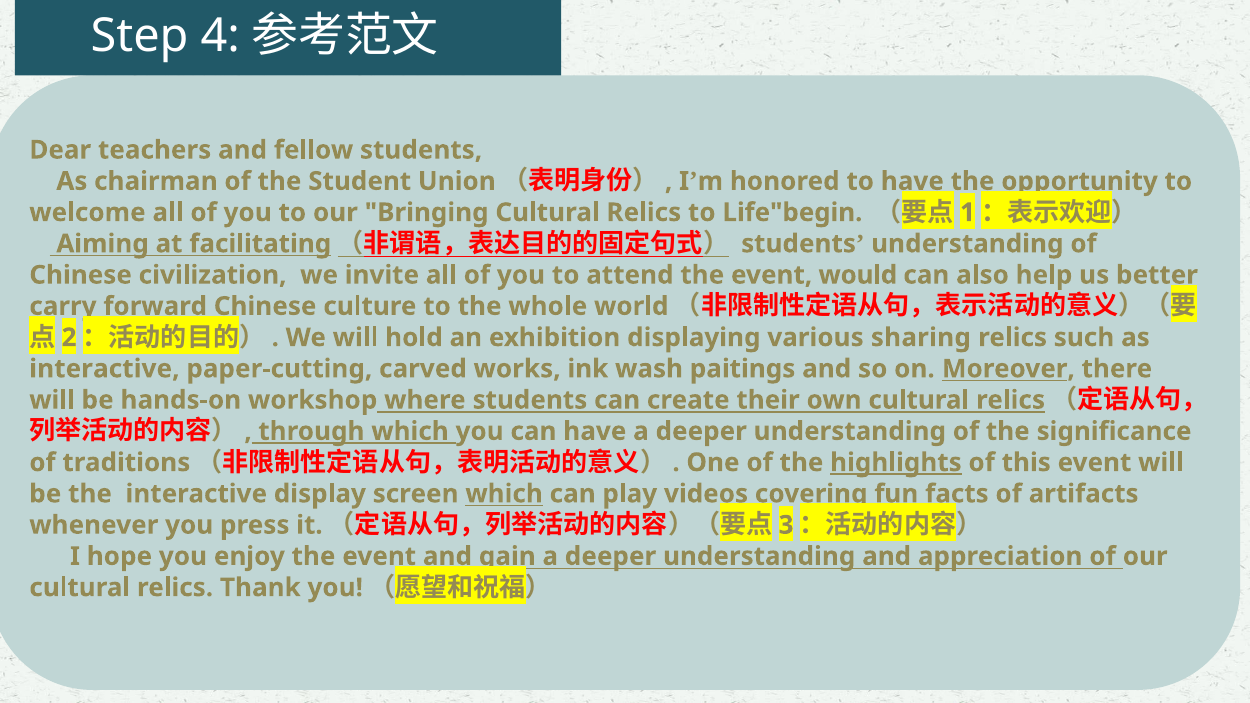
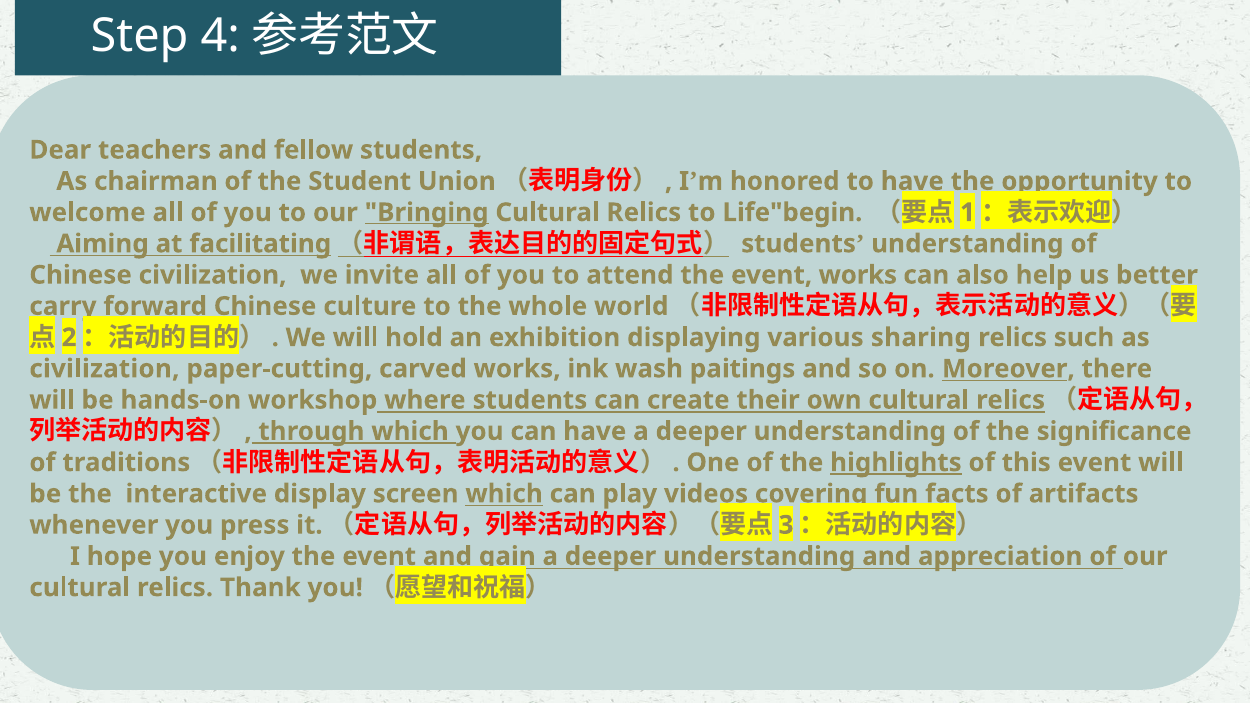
Bringing underline: none -> present
event would: would -> works
interactive at (104, 369): interactive -> civilization
